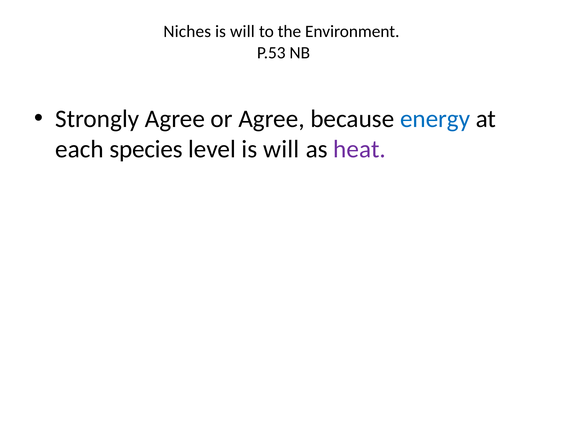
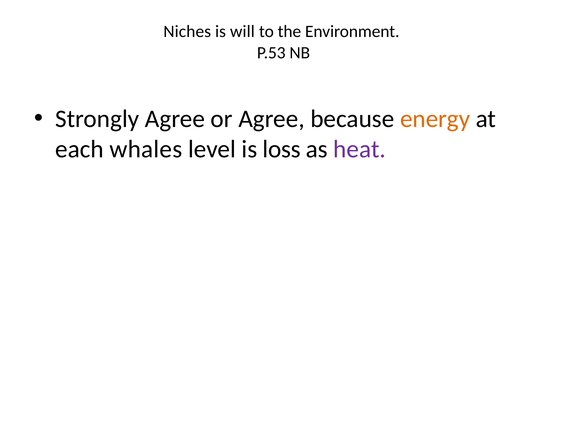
energy colour: blue -> orange
species: species -> whales
level is will: will -> loss
